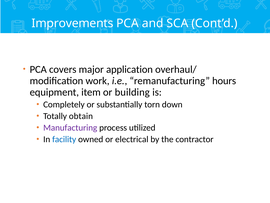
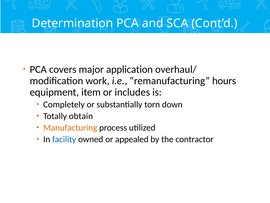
Improvements: Improvements -> Determination
building: building -> includes
Manufacturing colour: purple -> orange
electrical: electrical -> appealed
